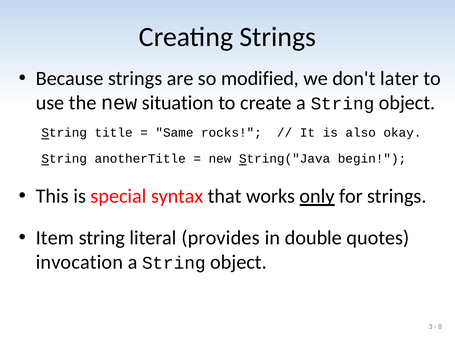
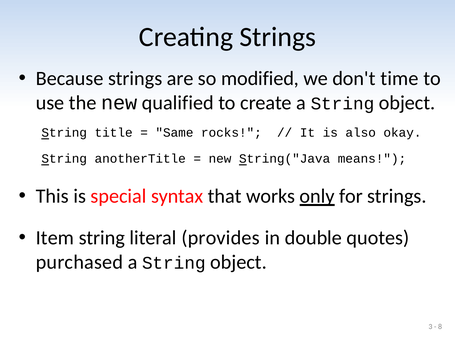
later: later -> time
situation: situation -> qualified
begin: begin -> means
invocation: invocation -> purchased
